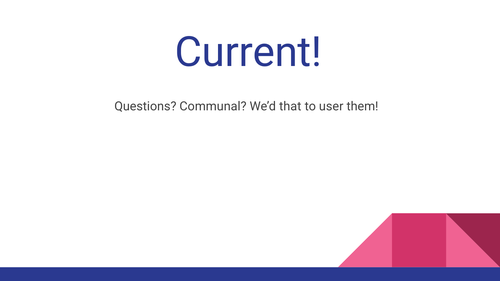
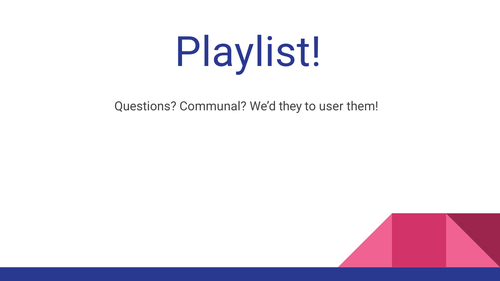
Current: Current -> Playlist
that: that -> they
